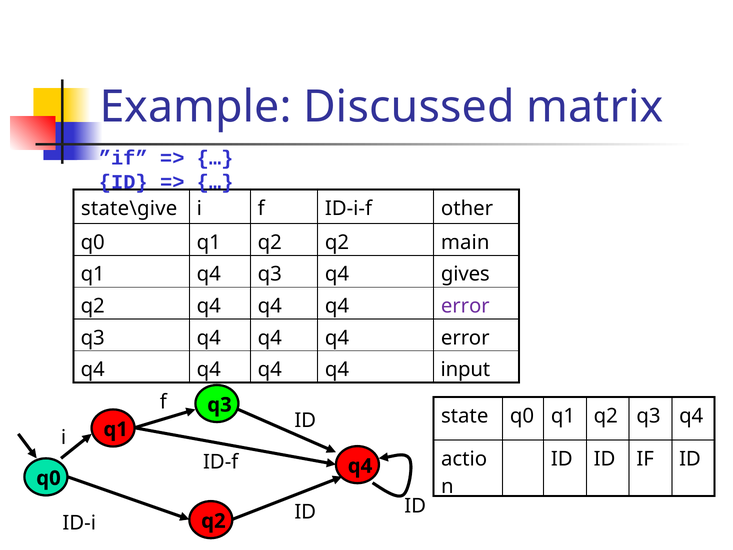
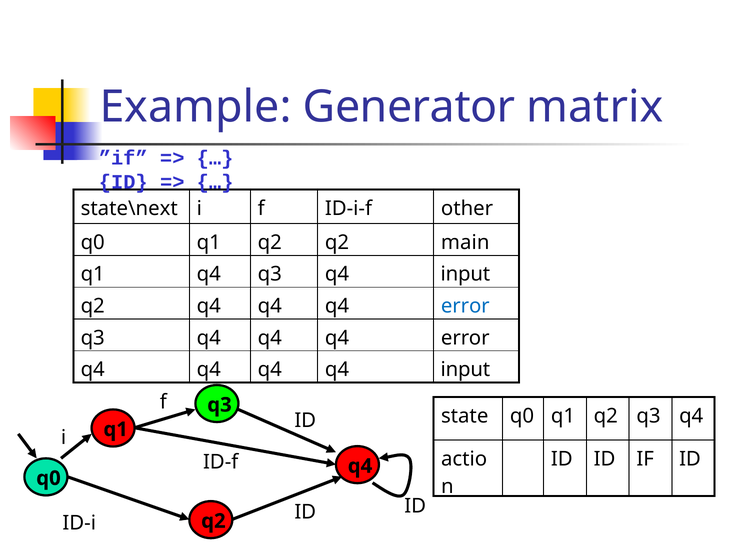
Discussed: Discussed -> Generator
state\give: state\give -> state\next
q3 q4 gives: gives -> input
error at (465, 306) colour: purple -> blue
